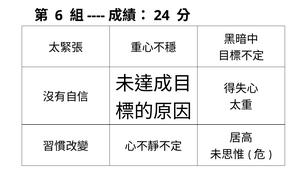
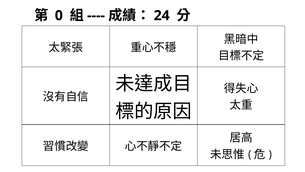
6: 6 -> 0
